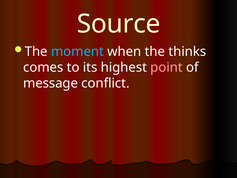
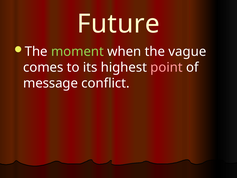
Source: Source -> Future
moment colour: light blue -> light green
thinks: thinks -> vague
